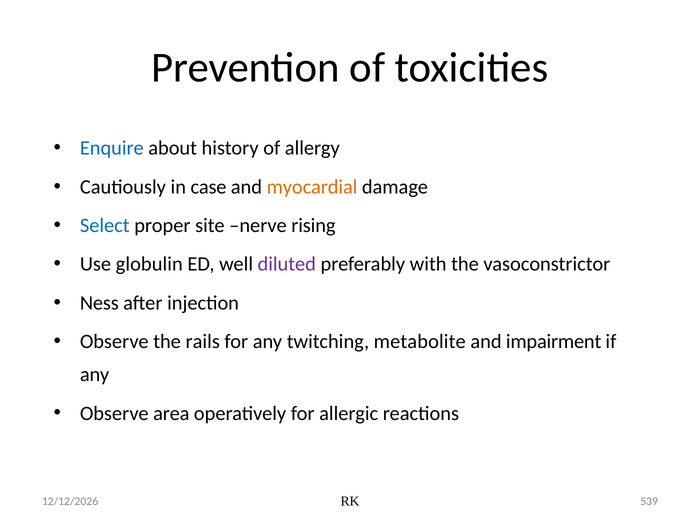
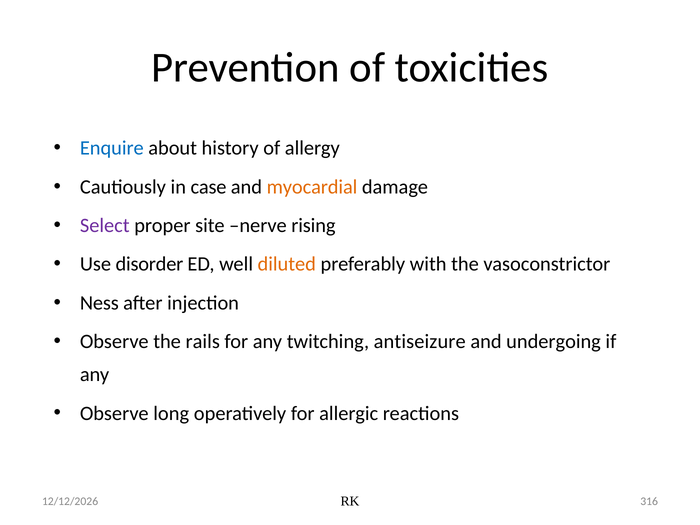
Select colour: blue -> purple
globulin: globulin -> disorder
diluted colour: purple -> orange
metabolite: metabolite -> antiseizure
impairment: impairment -> undergoing
area: area -> long
539: 539 -> 316
